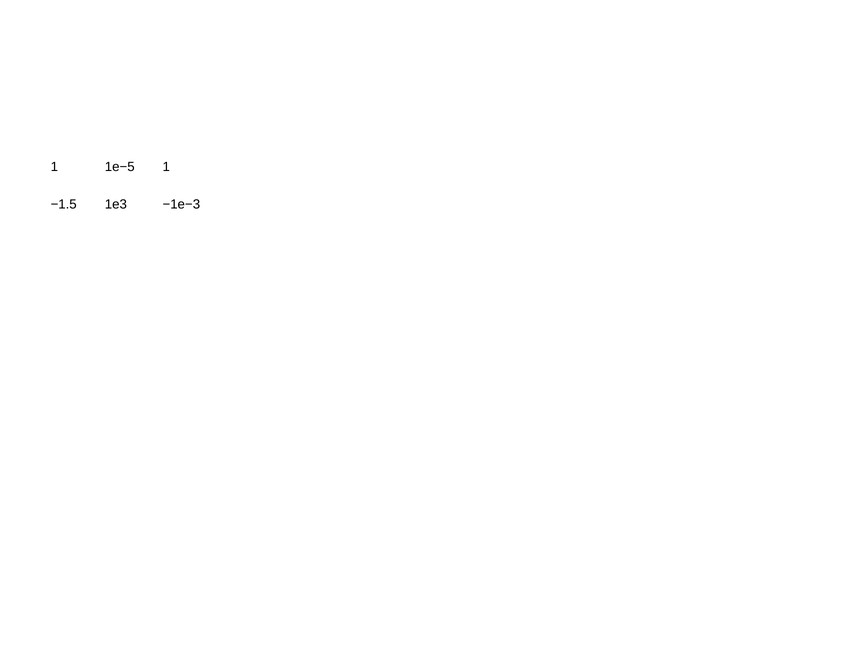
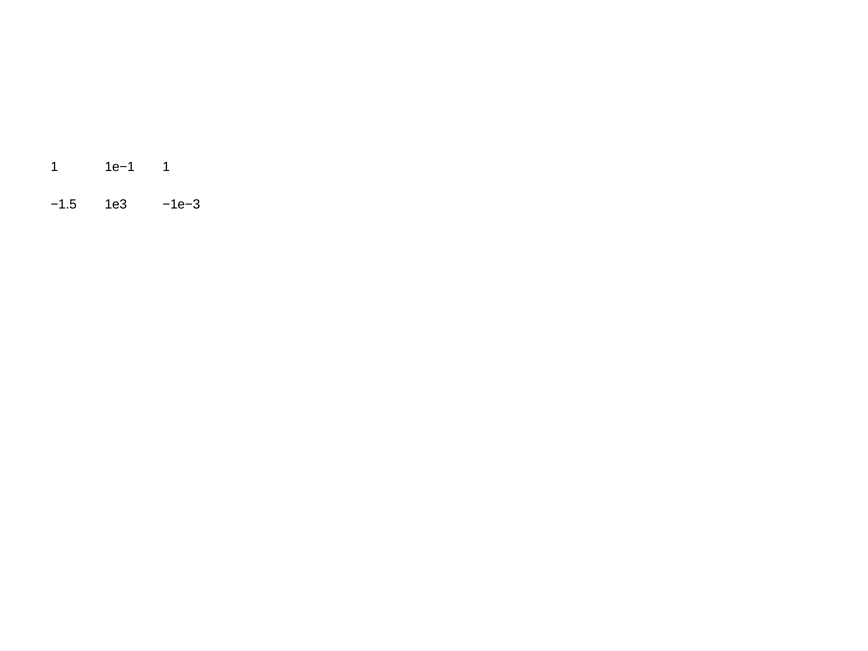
1e−5: 1e−5 -> 1e−1
